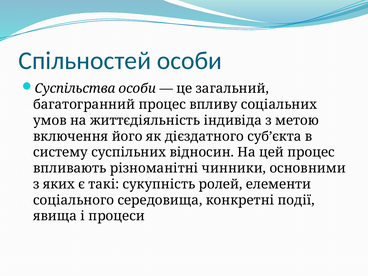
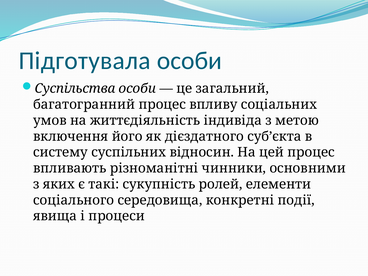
Спільностей: Спільностей -> Підготувала
